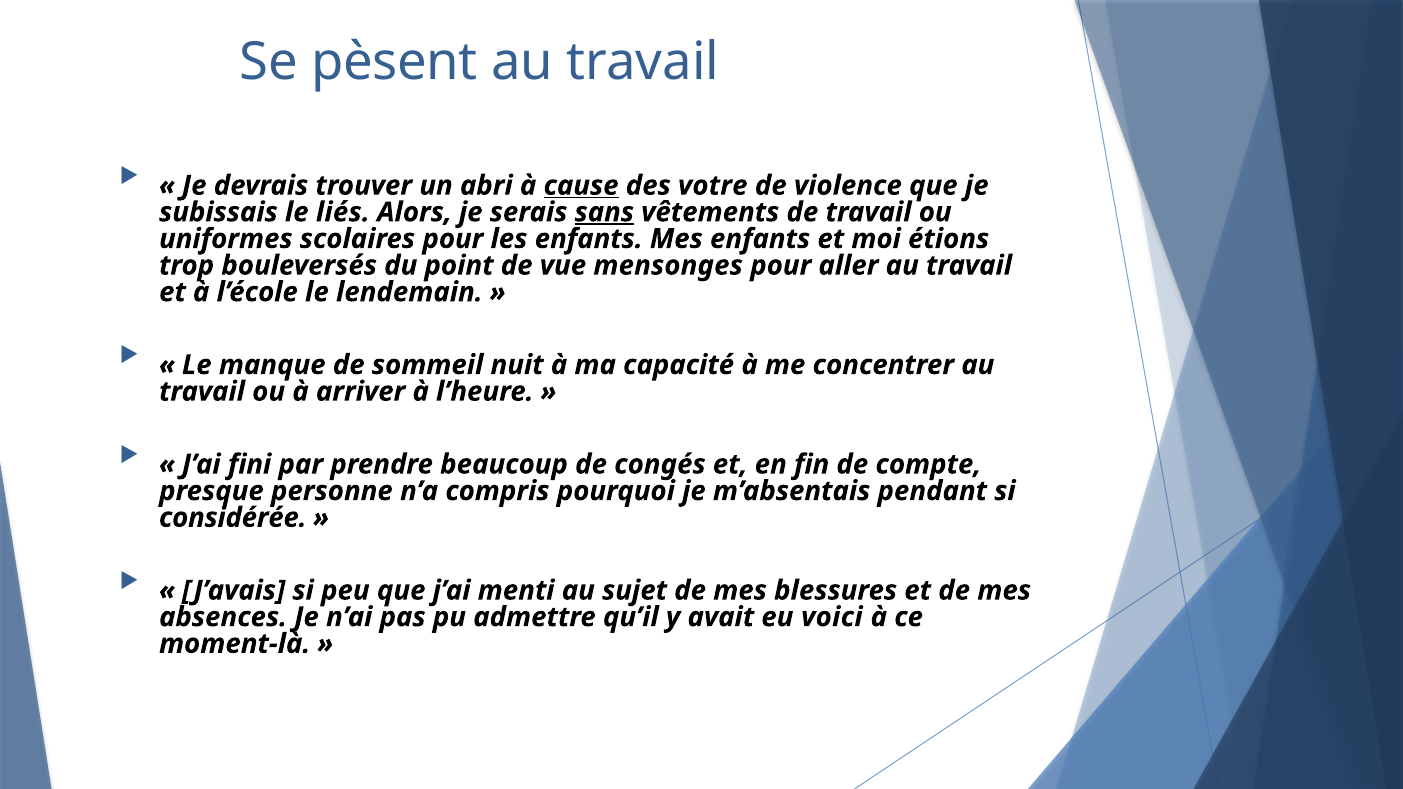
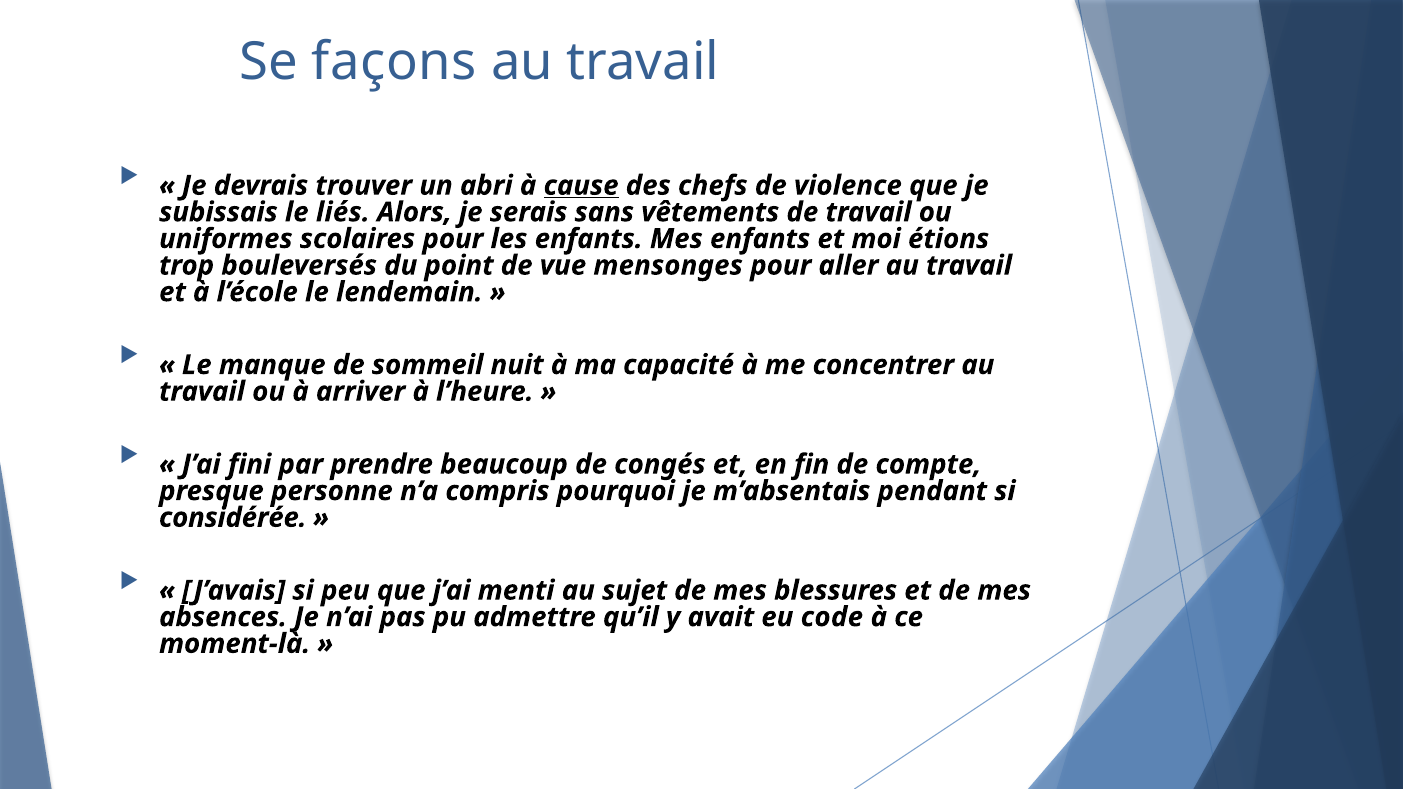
pèsent: pèsent -> façons
votre: votre -> chefs
sans underline: present -> none
voici: voici -> code
